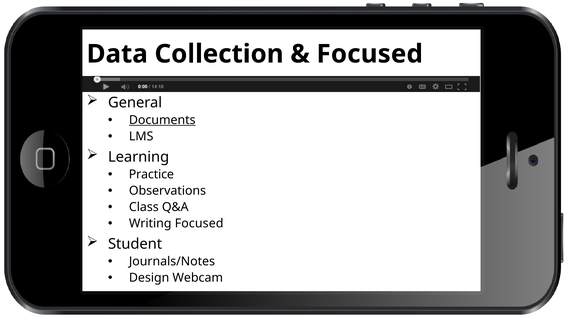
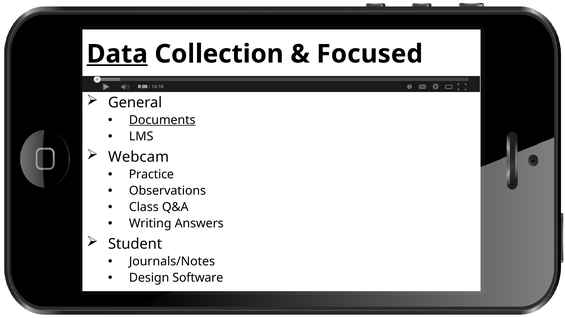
Data underline: none -> present
Learning: Learning -> Webcam
Writing Focused: Focused -> Answers
Webcam: Webcam -> Software
